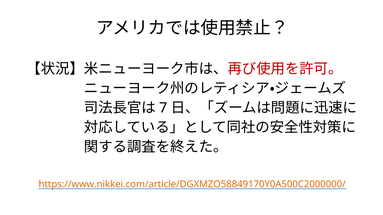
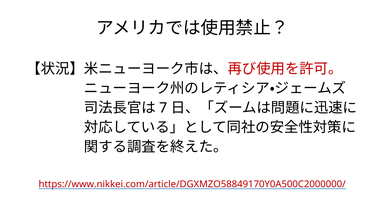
https://www.nikkei.com/article/DGXMZO58849170Y0A500C2000000/ colour: orange -> red
